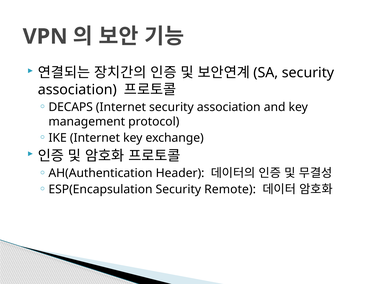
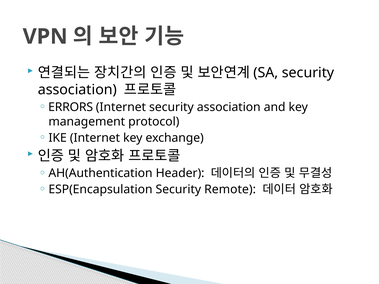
DECAPS: DECAPS -> ERRORS
